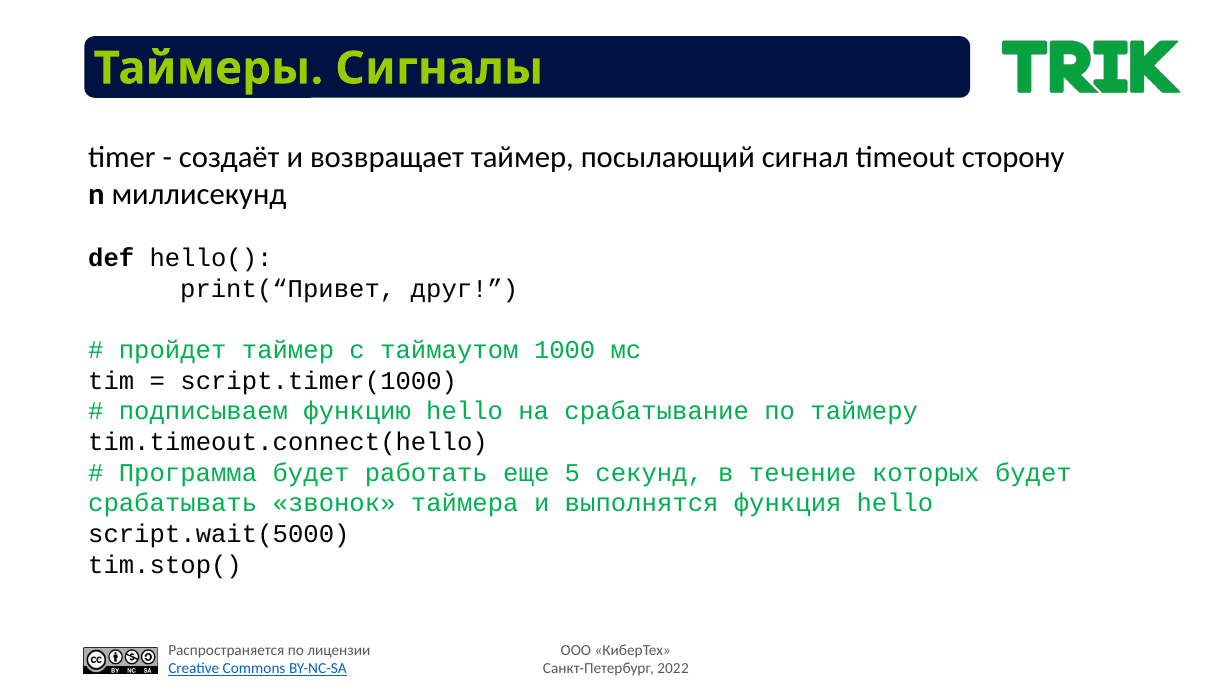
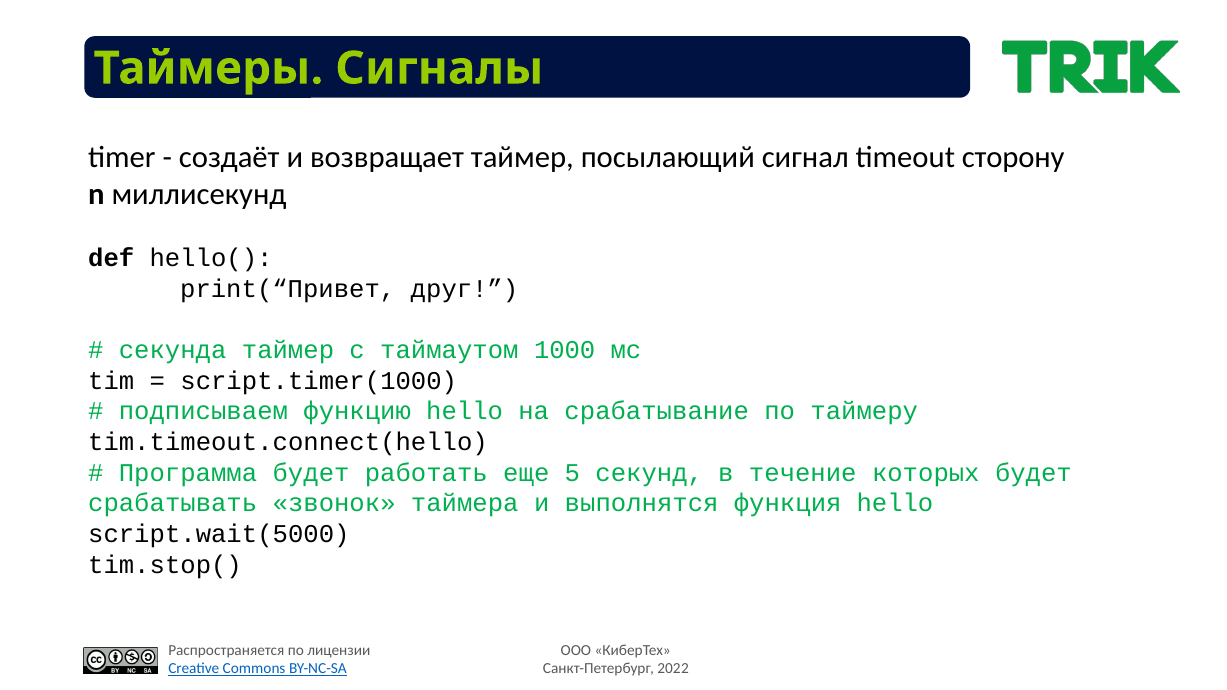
пройдет: пройдет -> секунда
